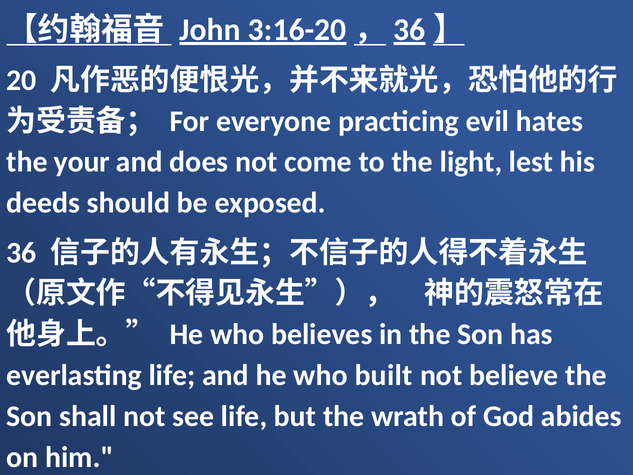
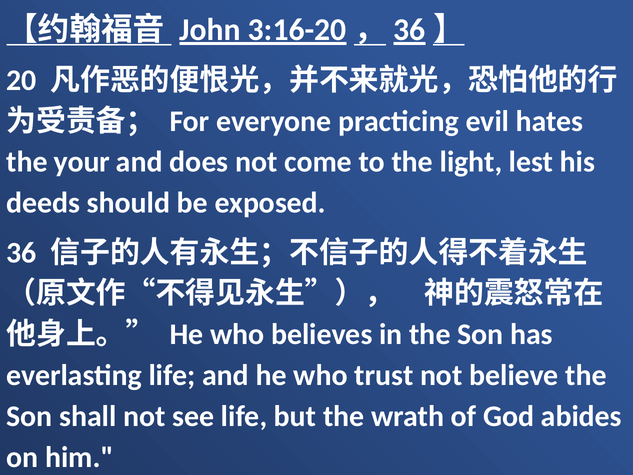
built: built -> trust
